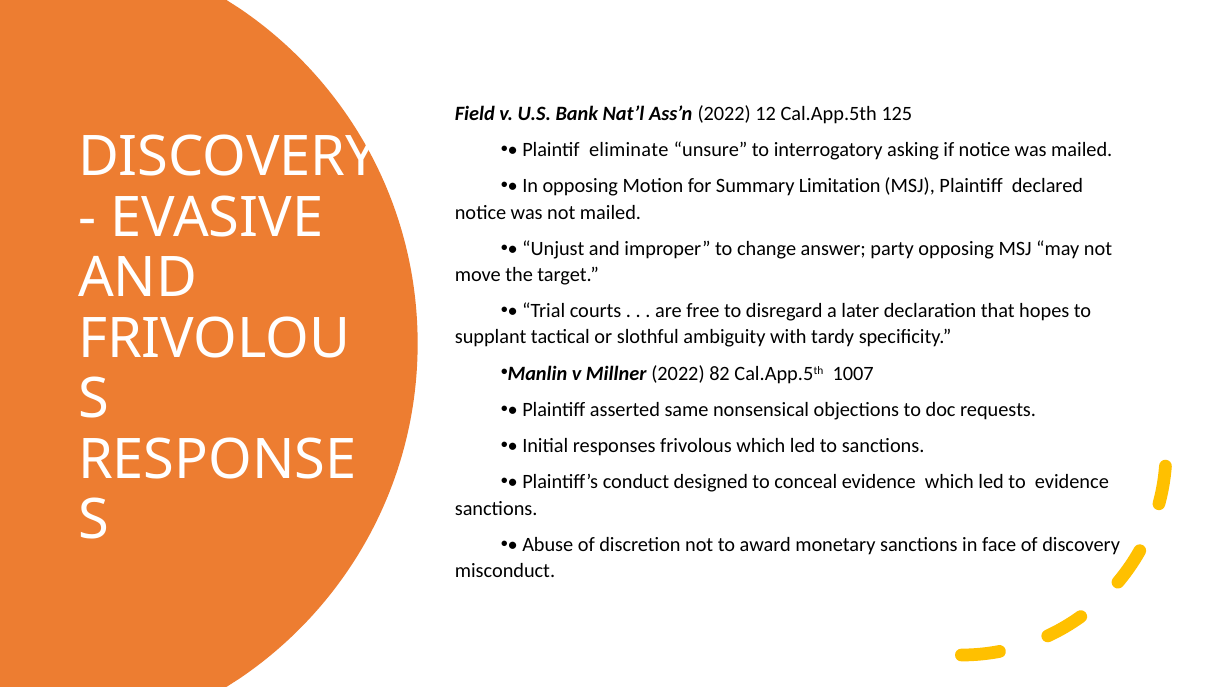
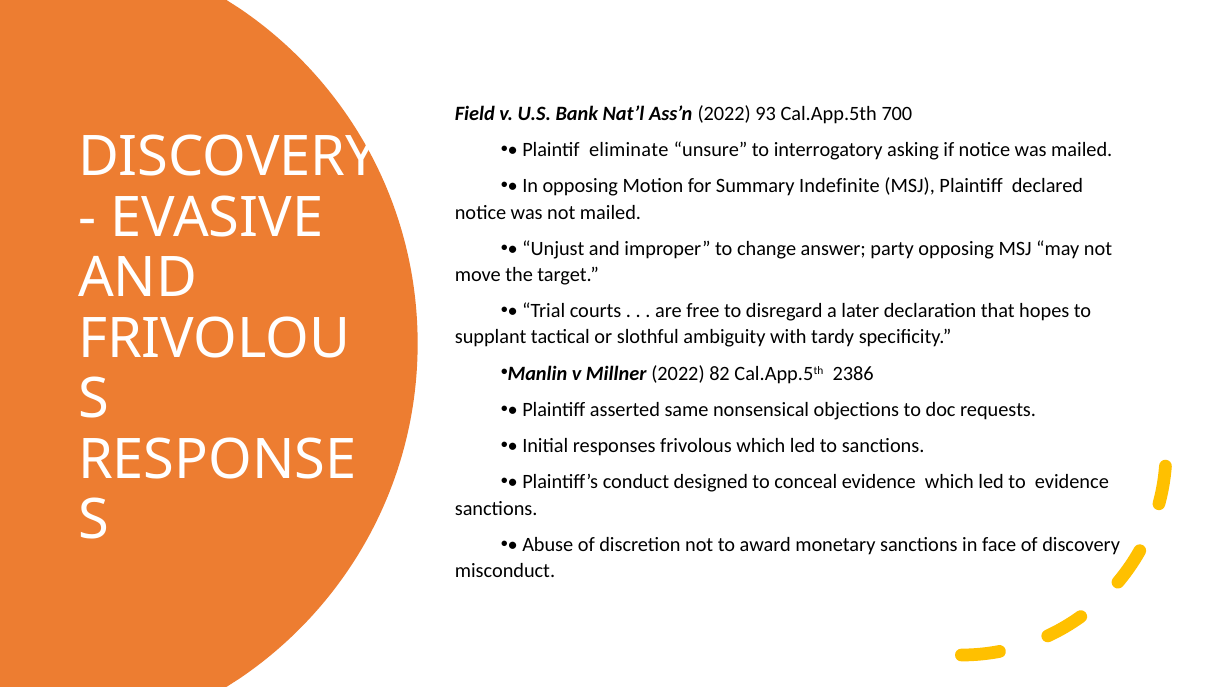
12: 12 -> 93
125: 125 -> 700
Limitation: Limitation -> Indefinite
1007: 1007 -> 2386
